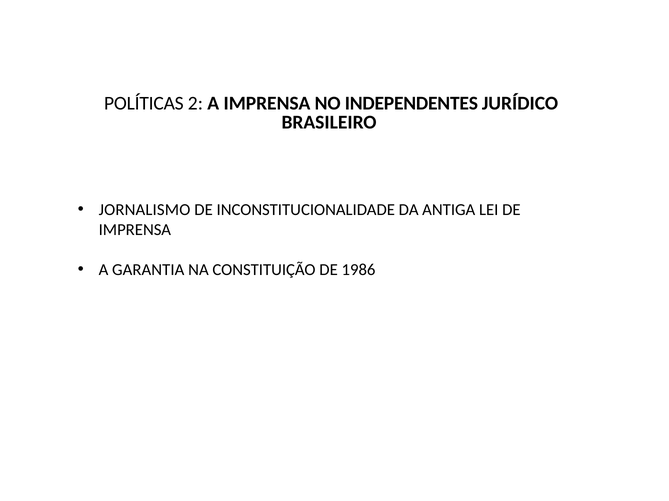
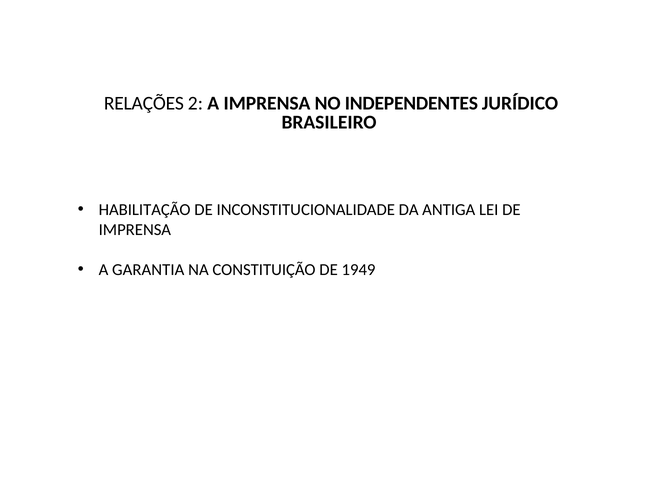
POLÍTICAS: POLÍTICAS -> RELAÇÕES
JORNALISMO: JORNALISMO -> HABILITAÇÃO
1986: 1986 -> 1949
